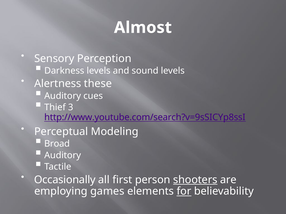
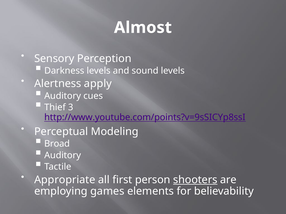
these: these -> apply
http://www.youtube.com/search?v=9sSICYp8ssI: http://www.youtube.com/search?v=9sSICYp8ssI -> http://www.youtube.com/points?v=9sSICYp8ssI
Occasionally: Occasionally -> Appropriate
for underline: present -> none
